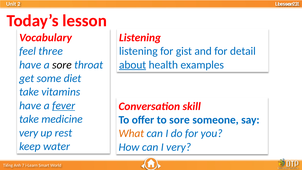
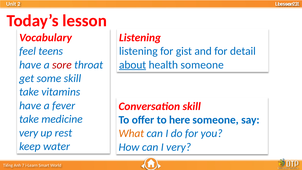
three: three -> teens
sore at (62, 65) colour: black -> red
health examples: examples -> someone
some diet: diet -> skill
fever underline: present -> none
to sore: sore -> here
